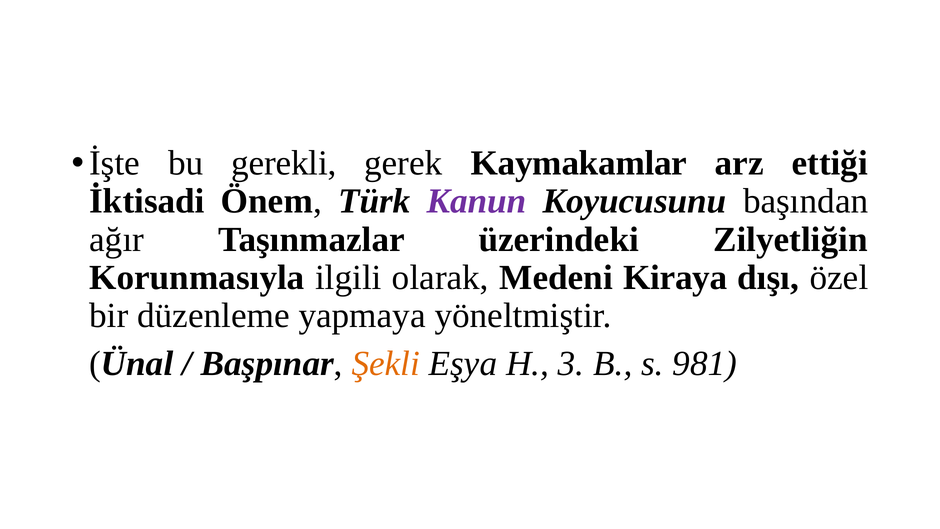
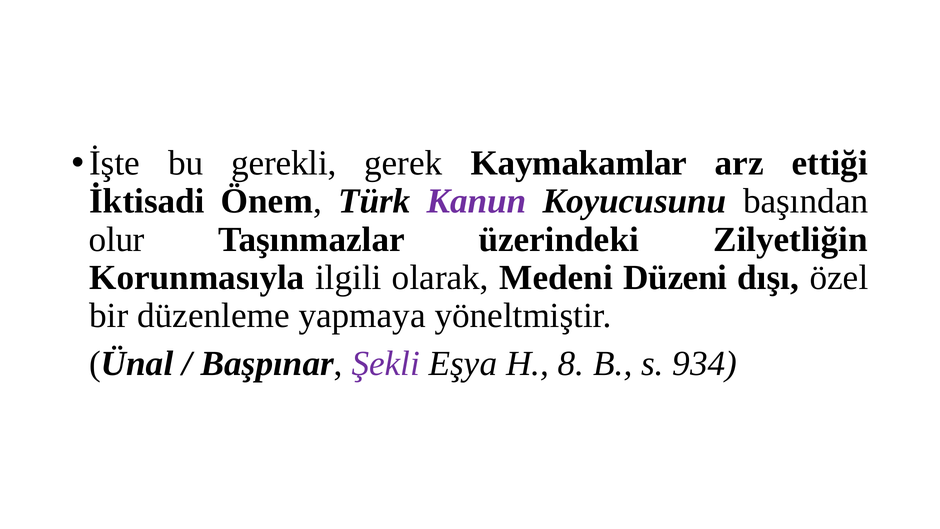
ağır: ağır -> olur
Kiraya: Kiraya -> Düzeni
Şekli colour: orange -> purple
3: 3 -> 8
981: 981 -> 934
